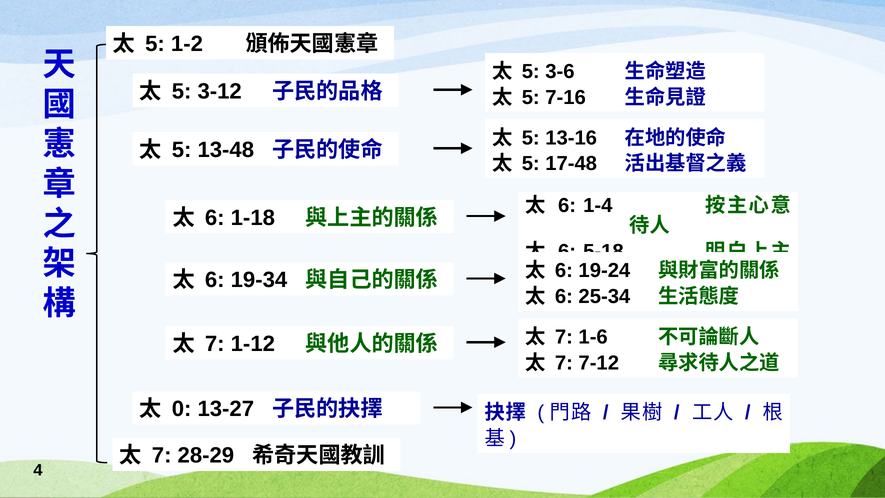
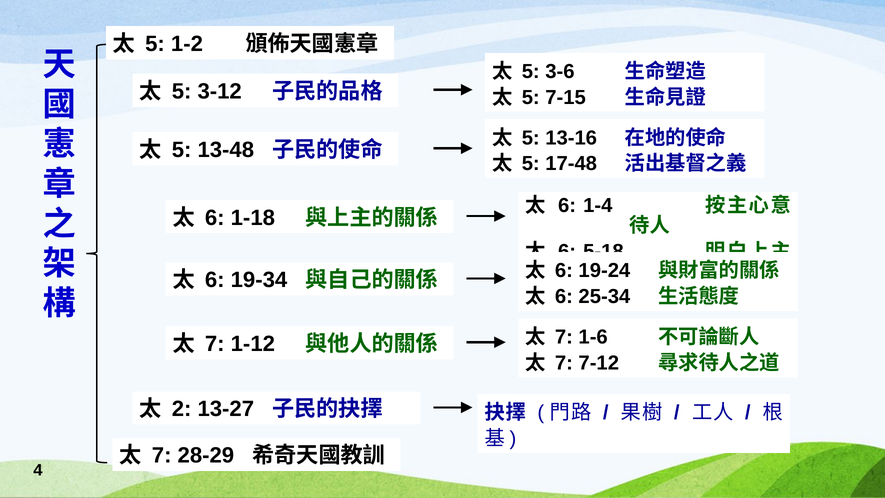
7-16: 7-16 -> 7-15
0: 0 -> 2
